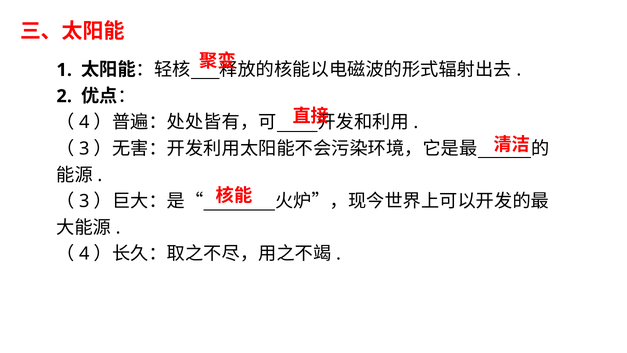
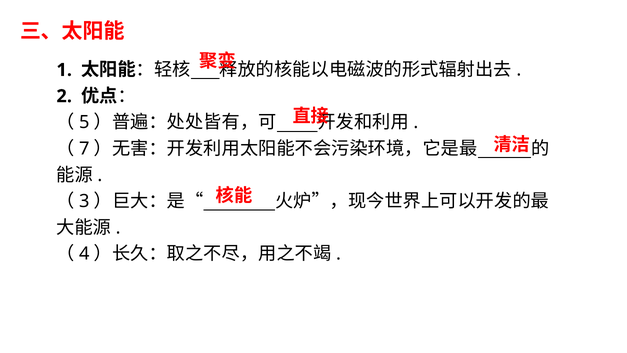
4 at (84, 122): 4 -> 5
3 at (84, 149): 3 -> 7
